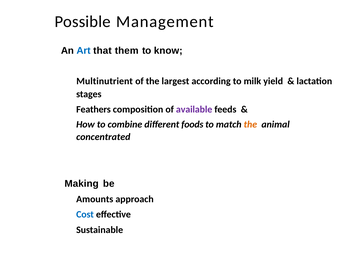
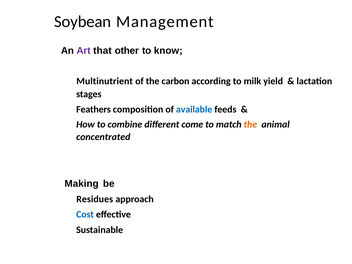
Possible: Possible -> Soybean
Art colour: blue -> purple
them: them -> other
largest: largest -> carbon
available colour: purple -> blue
foods: foods -> come
Amounts: Amounts -> Residues
